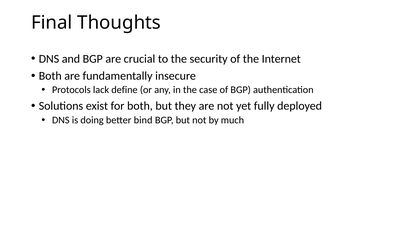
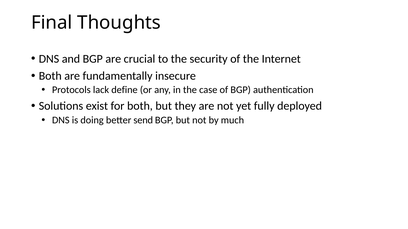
bind: bind -> send
